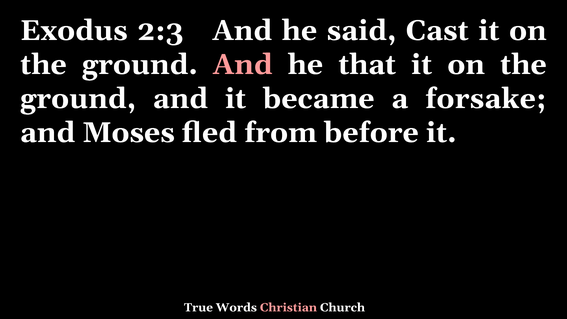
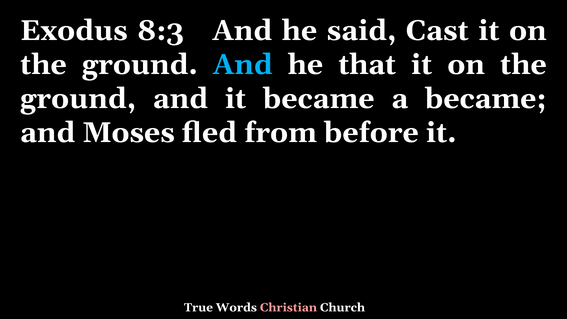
2:3: 2:3 -> 8:3
And at (243, 65) colour: pink -> light blue
a forsake: forsake -> became
